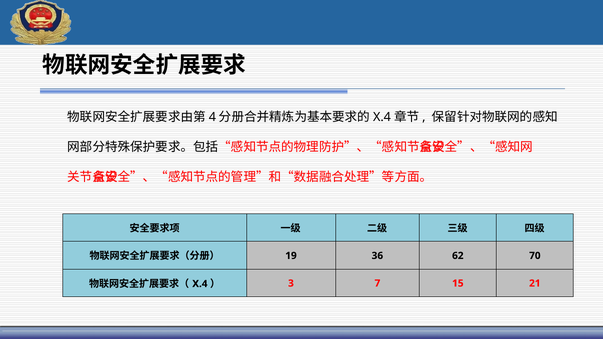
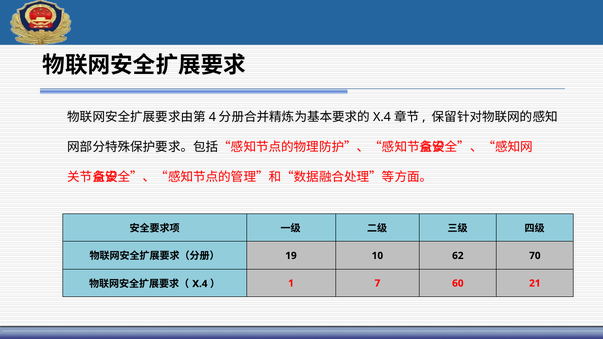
36: 36 -> 10
3: 3 -> 1
15: 15 -> 60
